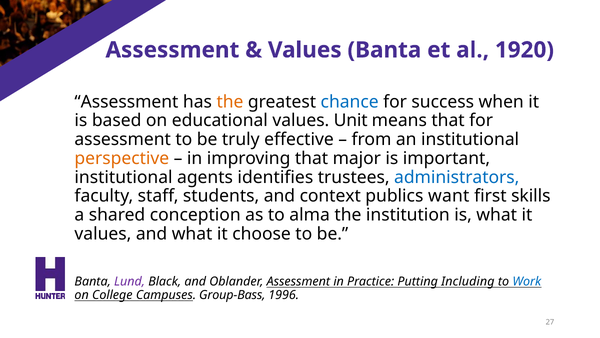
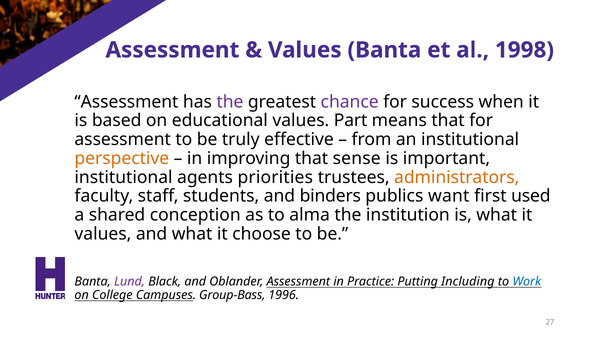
1920: 1920 -> 1998
the at (230, 102) colour: orange -> purple
chance colour: blue -> purple
Unit: Unit -> Part
major: major -> sense
identifies: identifies -> priorities
administrators colour: blue -> orange
context: context -> binders
skills: skills -> used
